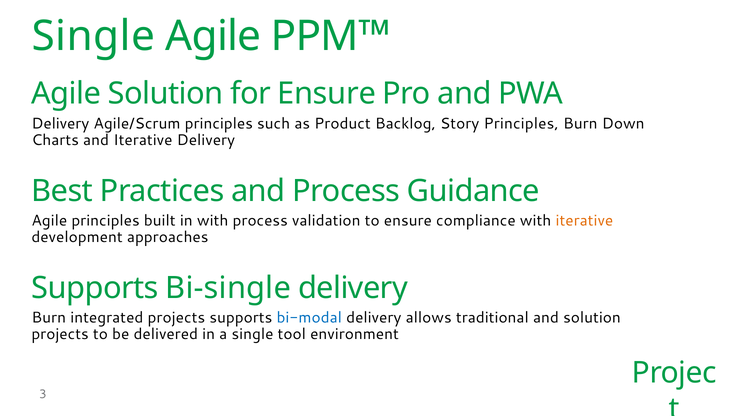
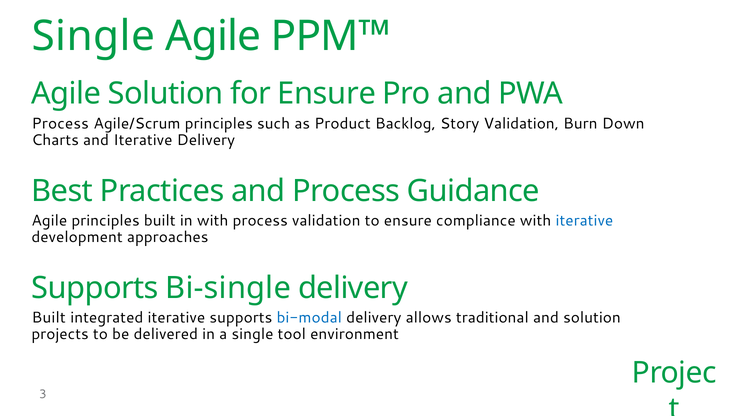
Delivery at (60, 124): Delivery -> Process
Story Principles: Principles -> Validation
iterative at (584, 221) colour: orange -> blue
Burn at (49, 318): Burn -> Built
integrated projects: projects -> iterative
